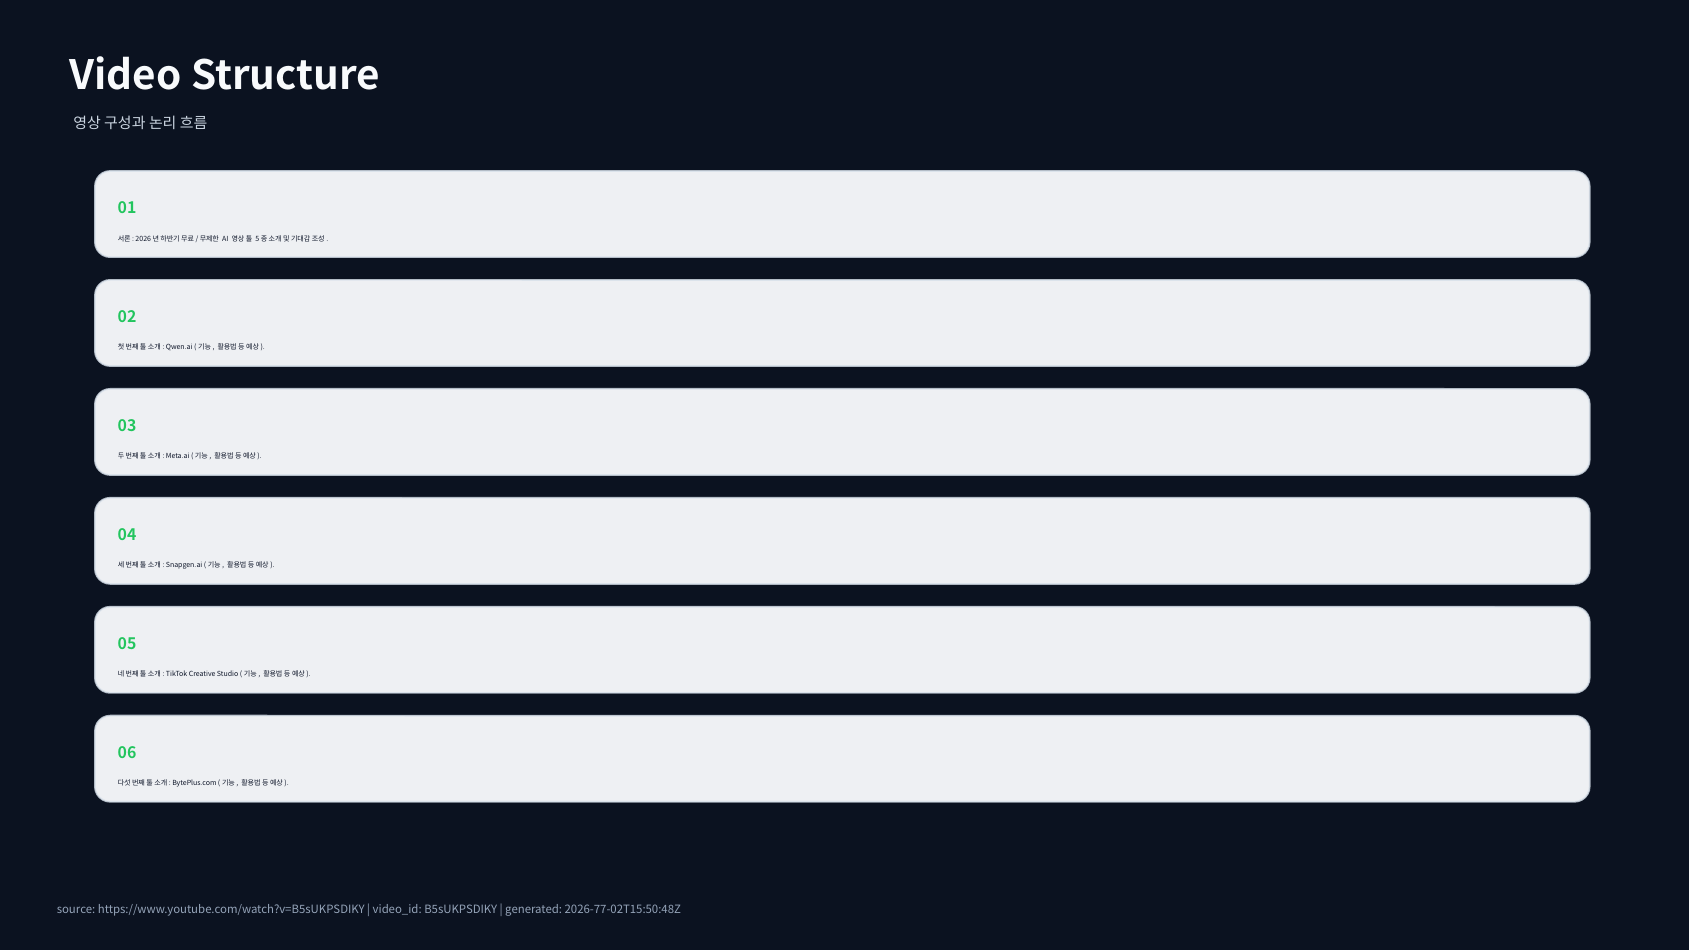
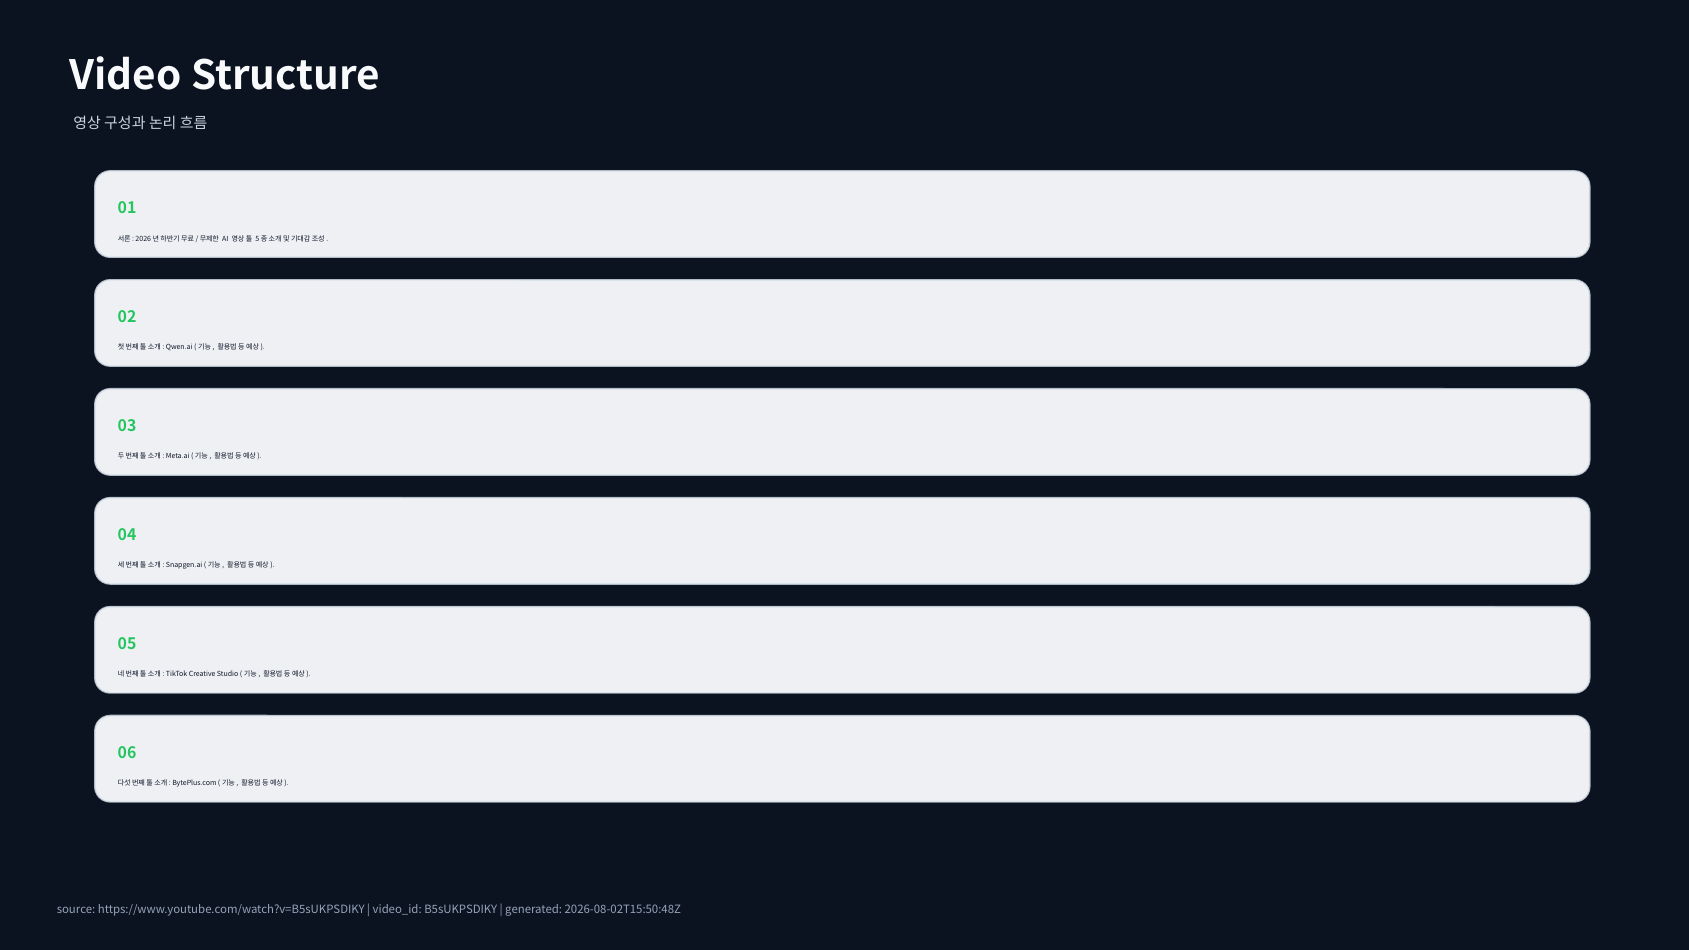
2026-77-02T15:50:48Z: 2026-77-02T15:50:48Z -> 2026-08-02T15:50:48Z
